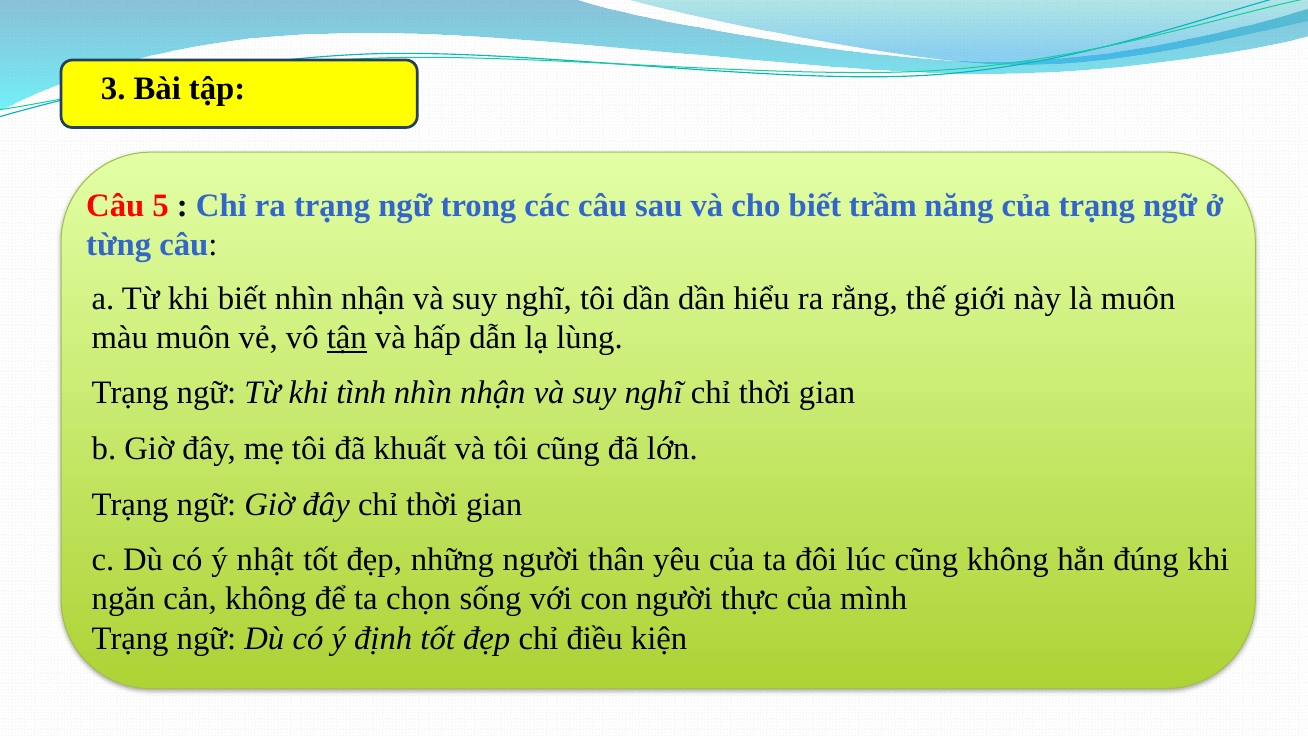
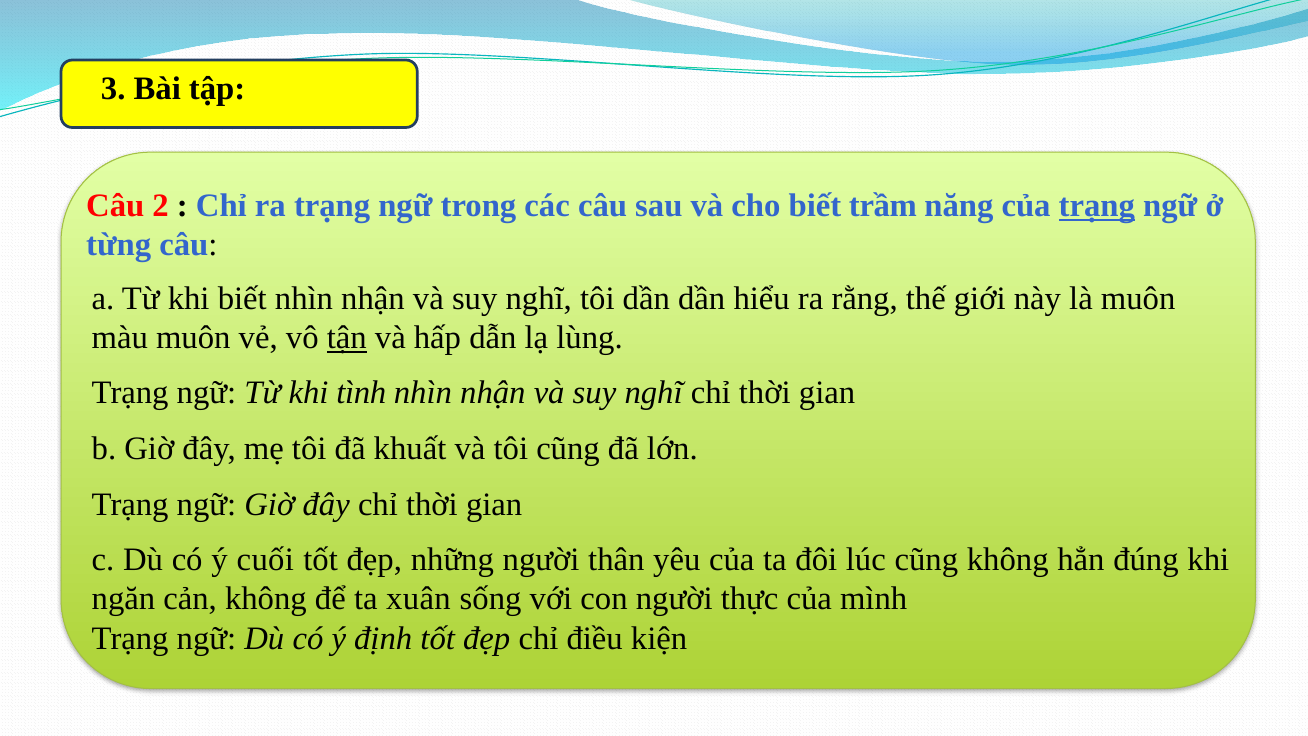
5: 5 -> 2
trạng at (1097, 205) underline: none -> present
nhật: nhật -> cuối
chọn: chọn -> xuân
